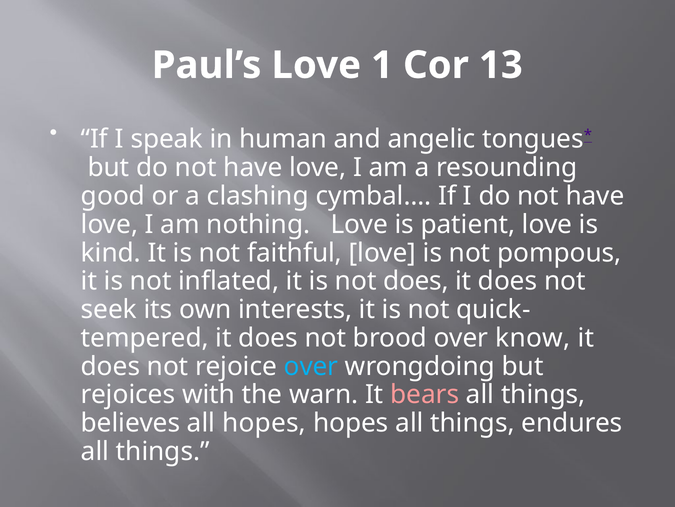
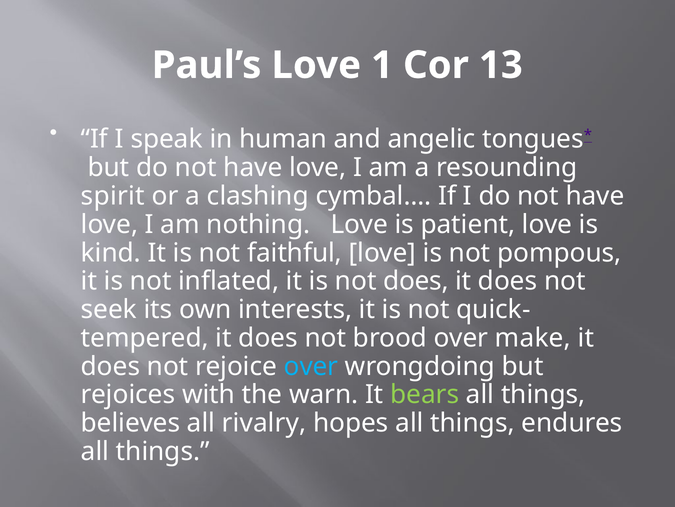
good: good -> spirit
know: know -> make
bears colour: pink -> light green
all hopes: hopes -> rivalry
